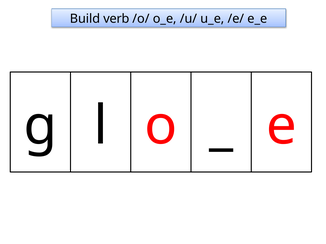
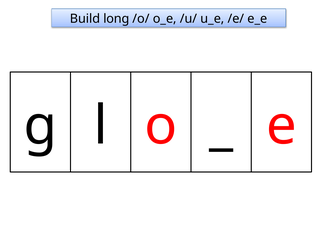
verb: verb -> long
